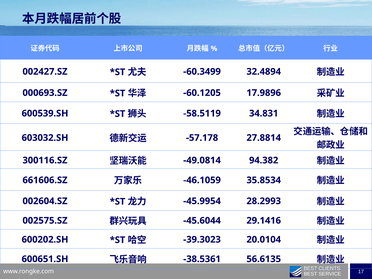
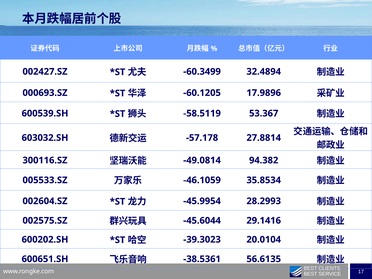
34.831: 34.831 -> 53.367
661606.SZ: 661606.SZ -> 005533.SZ
